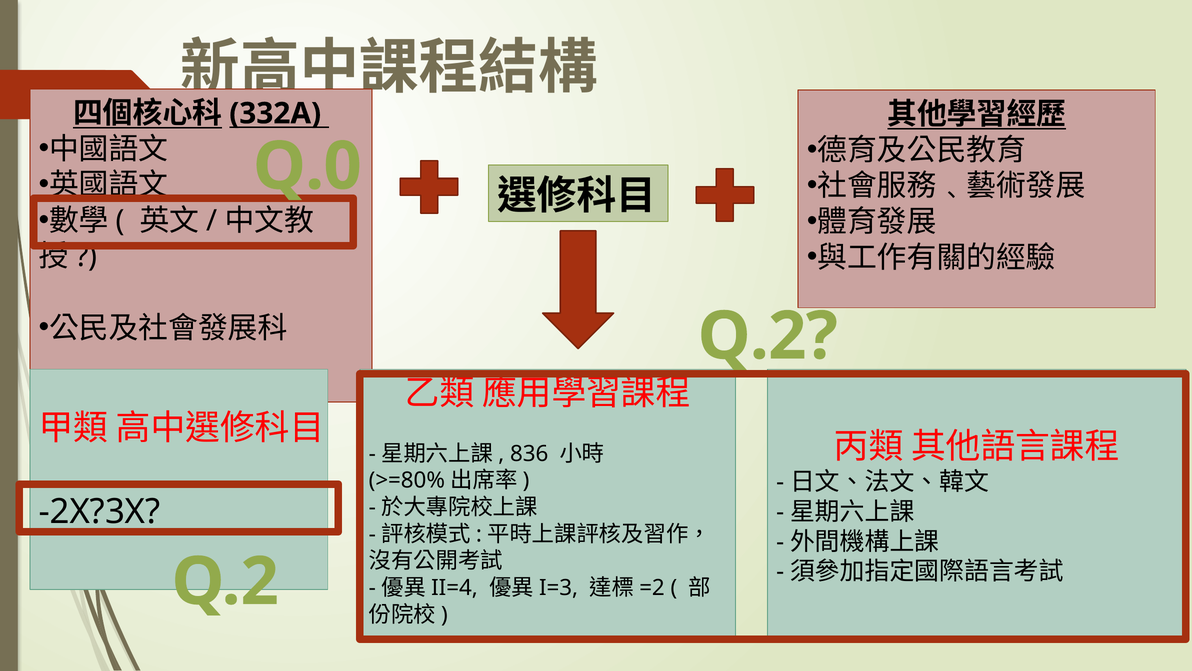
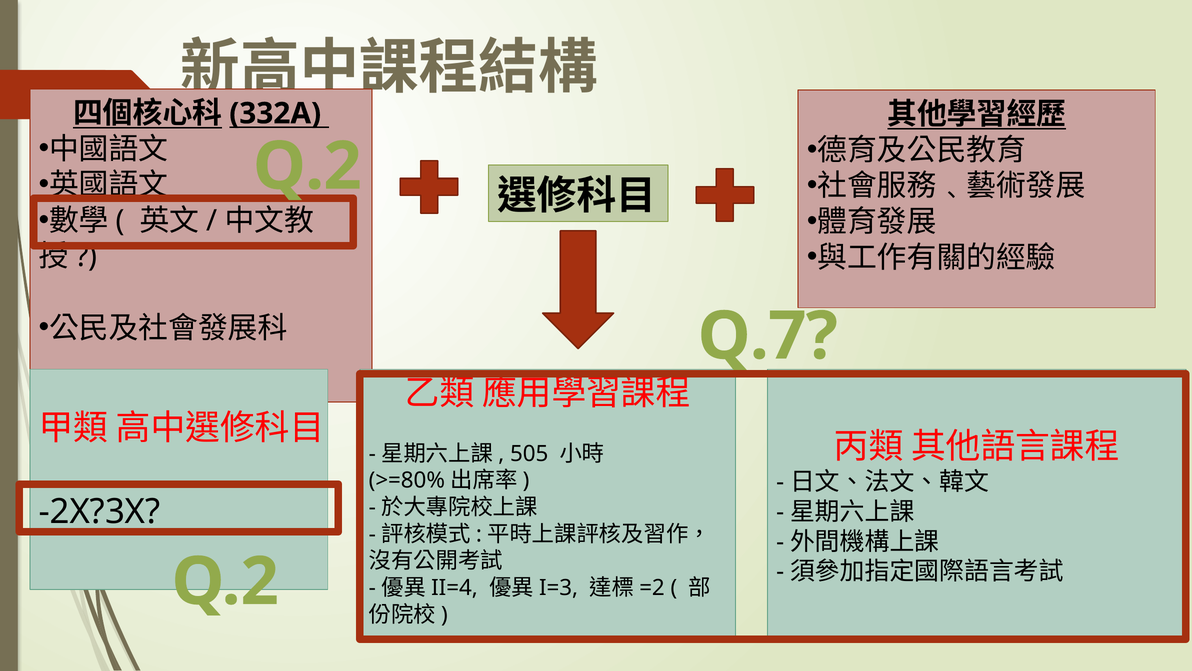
Q.0 at (307, 166): Q.0 -> Q.2
Q.2 at (768, 336): Q.2 -> Q.7
836: 836 -> 505
